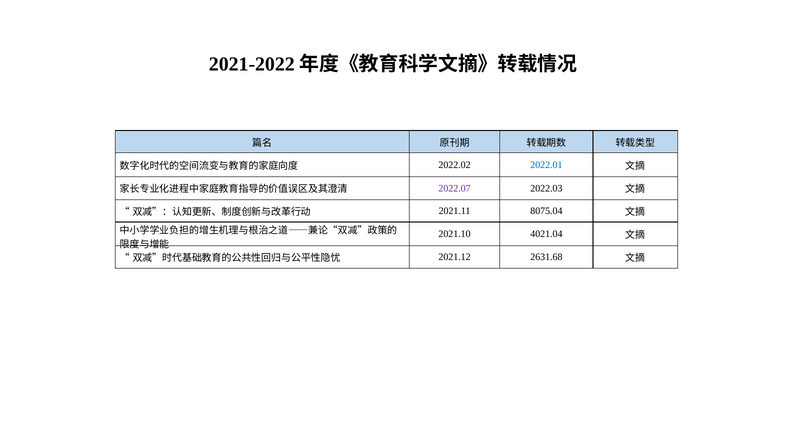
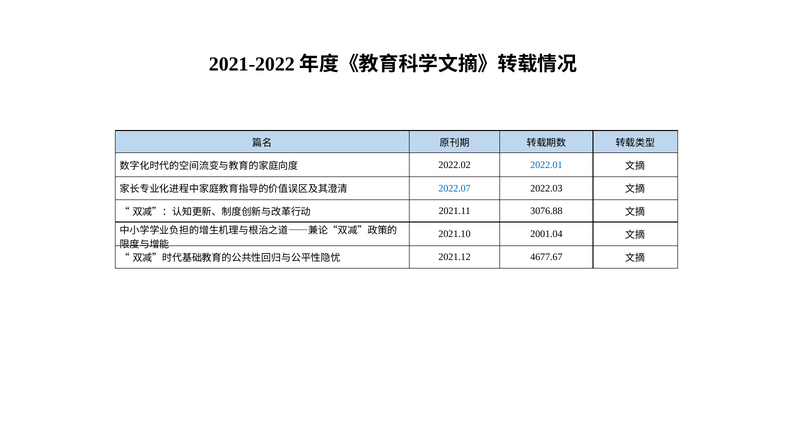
2022.07 colour: purple -> blue
8075.04: 8075.04 -> 3076.88
4021.04: 4021.04 -> 2001.04
2631.68: 2631.68 -> 4677.67
